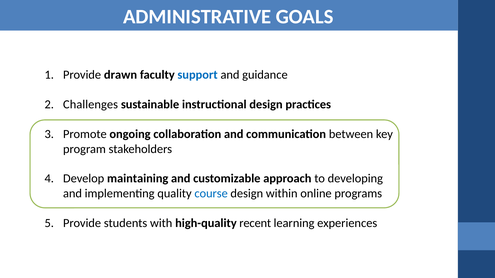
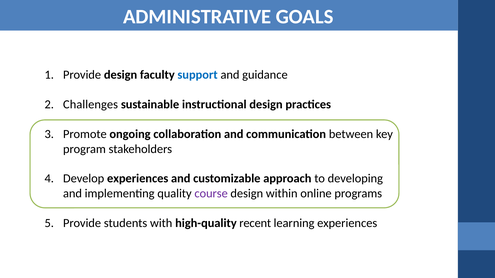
Provide drawn: drawn -> design
Develop maintaining: maintaining -> experiences
course colour: blue -> purple
